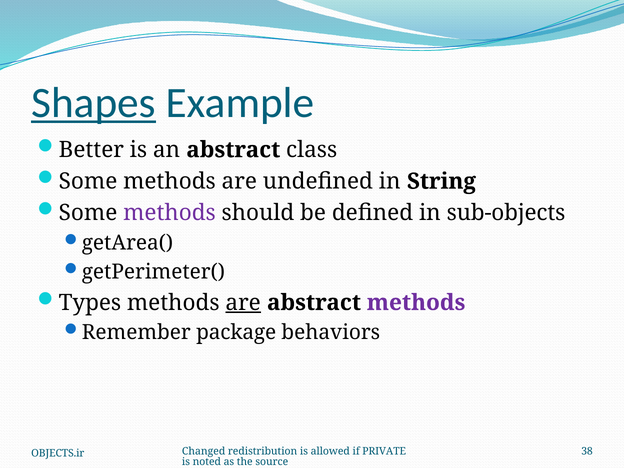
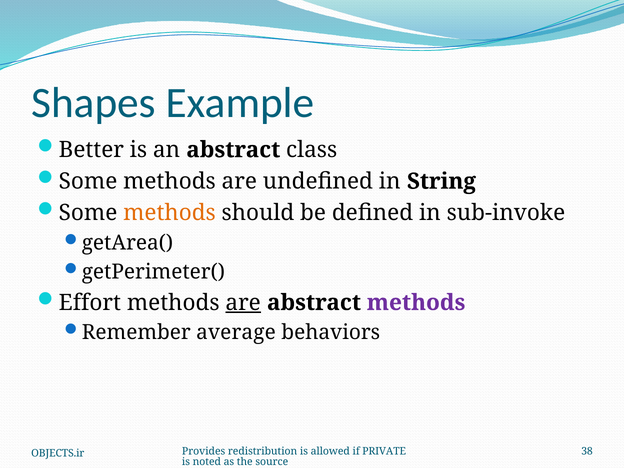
Shapes underline: present -> none
methods at (169, 213) colour: purple -> orange
sub-objects: sub-objects -> sub-invoke
Types: Types -> Effort
package: package -> average
Changed: Changed -> Provides
